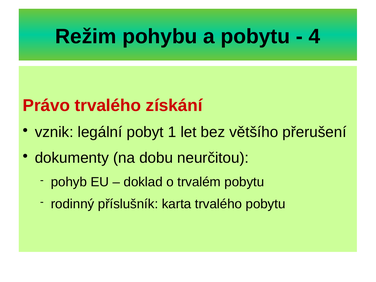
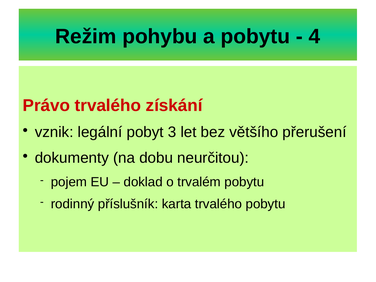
1: 1 -> 3
pohyb: pohyb -> pojem
